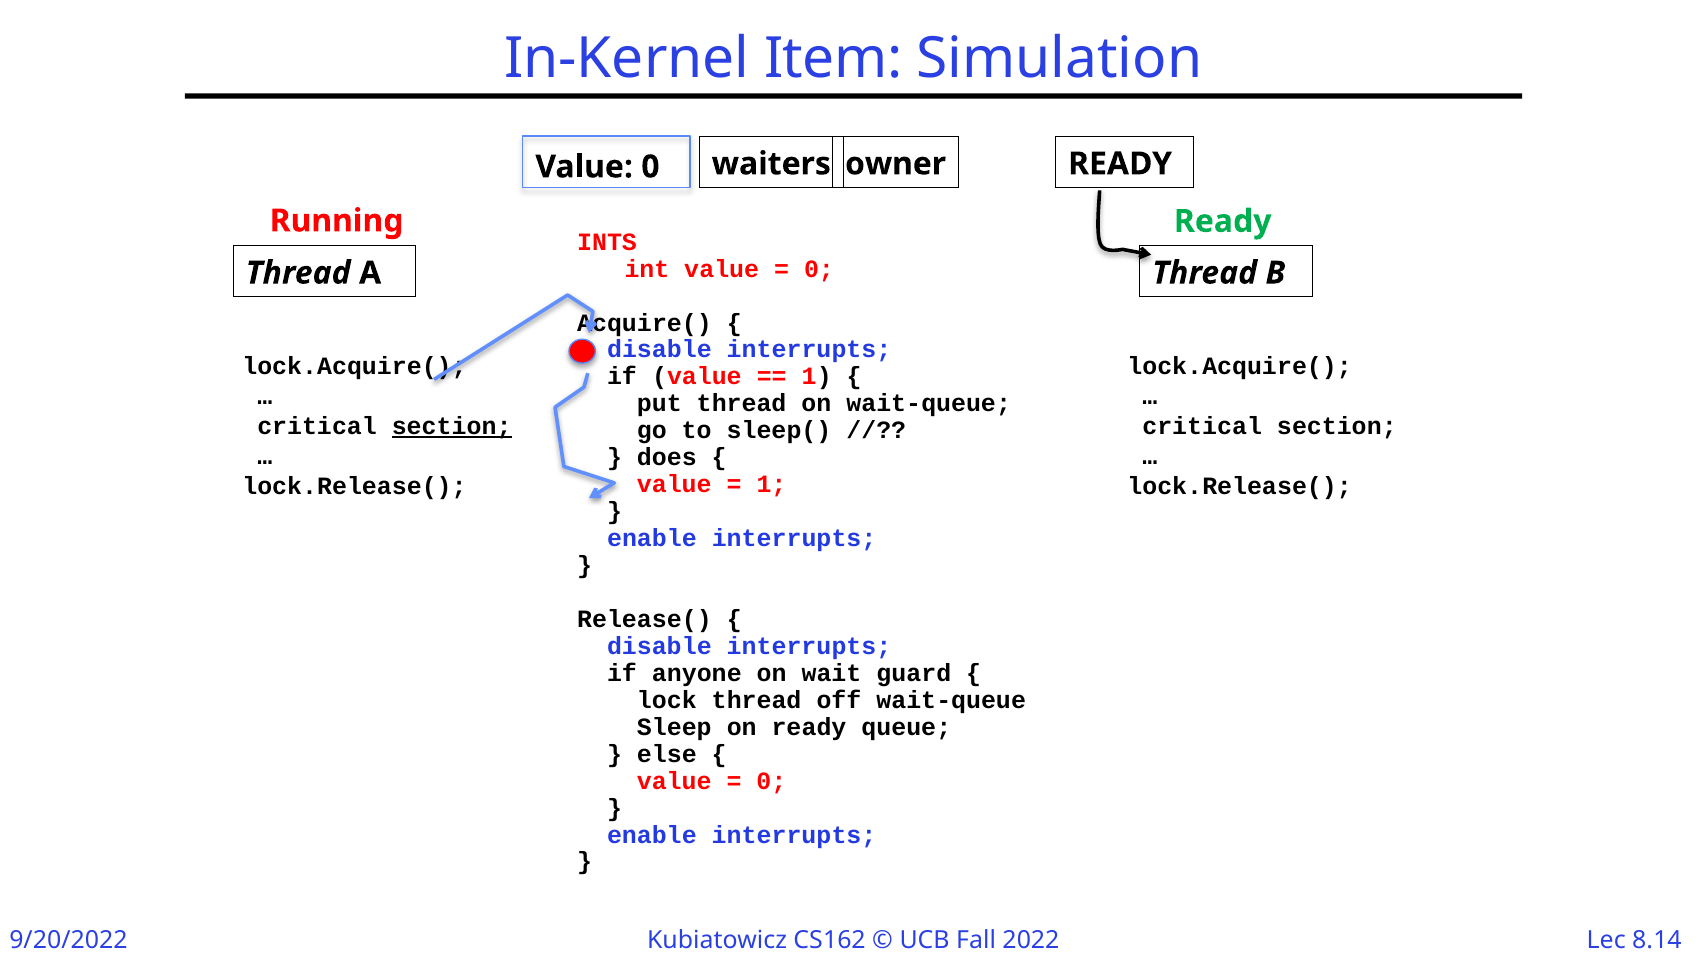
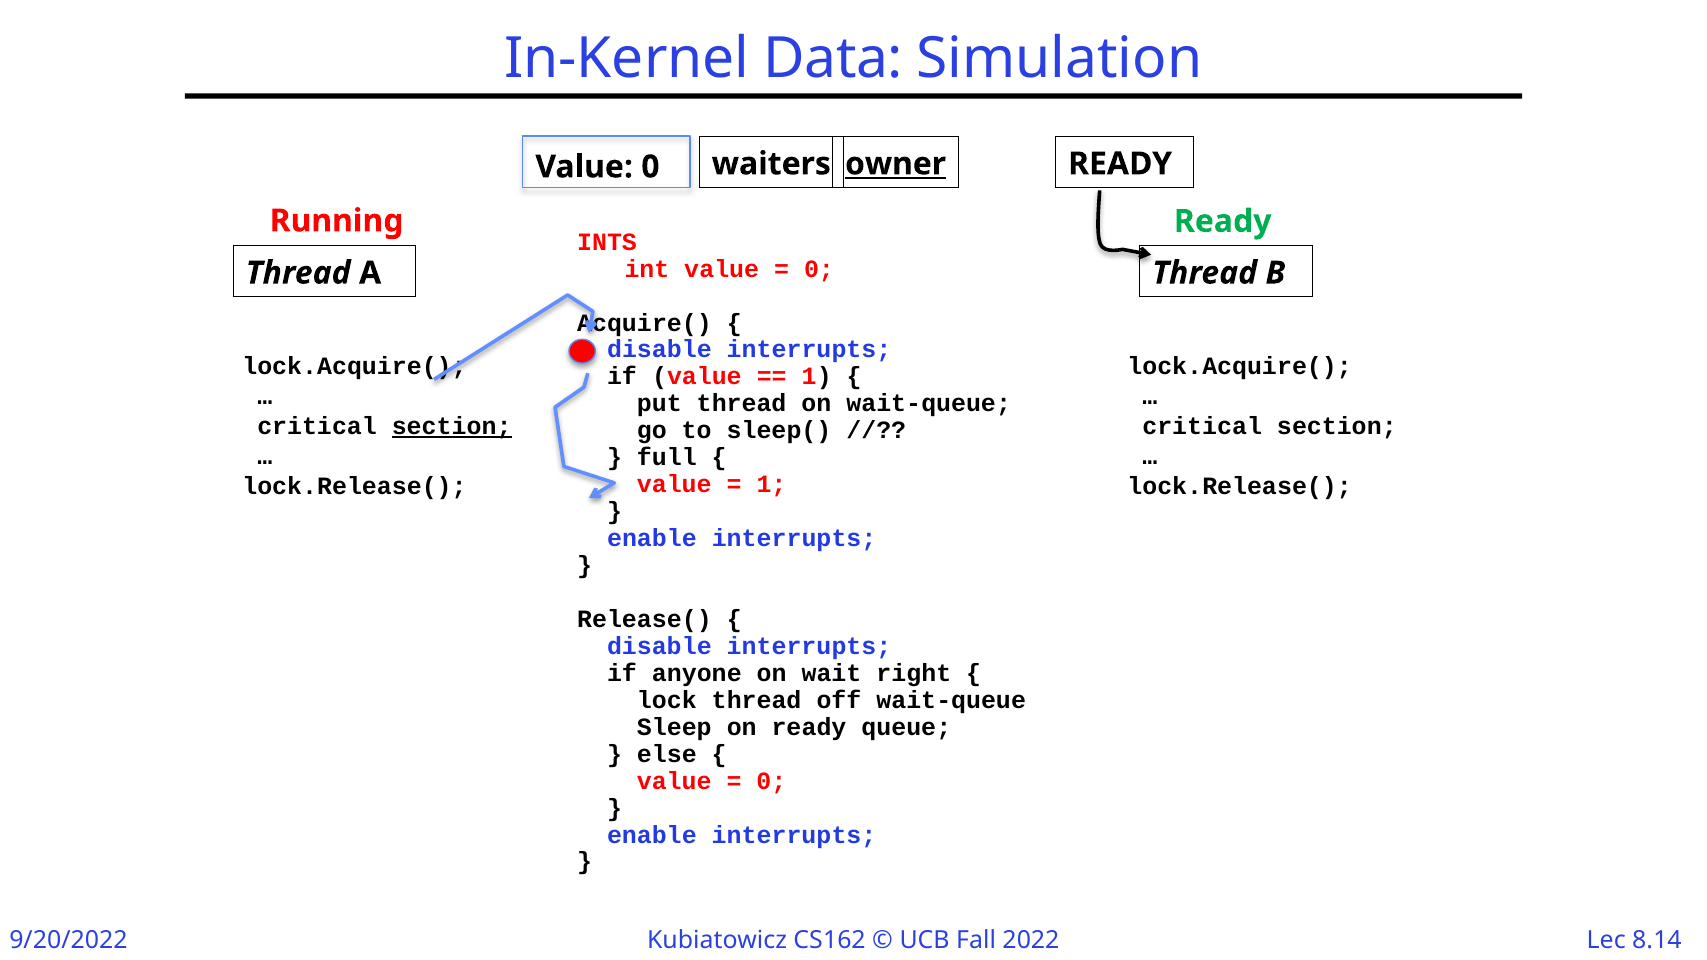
Item: Item -> Data
owner underline: none -> present
does: does -> full
guard: guard -> right
